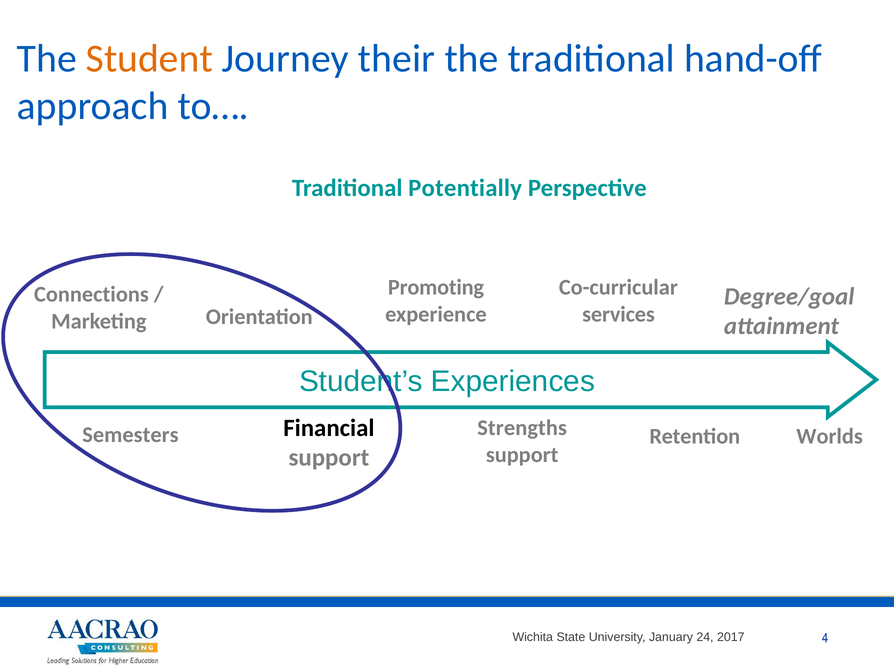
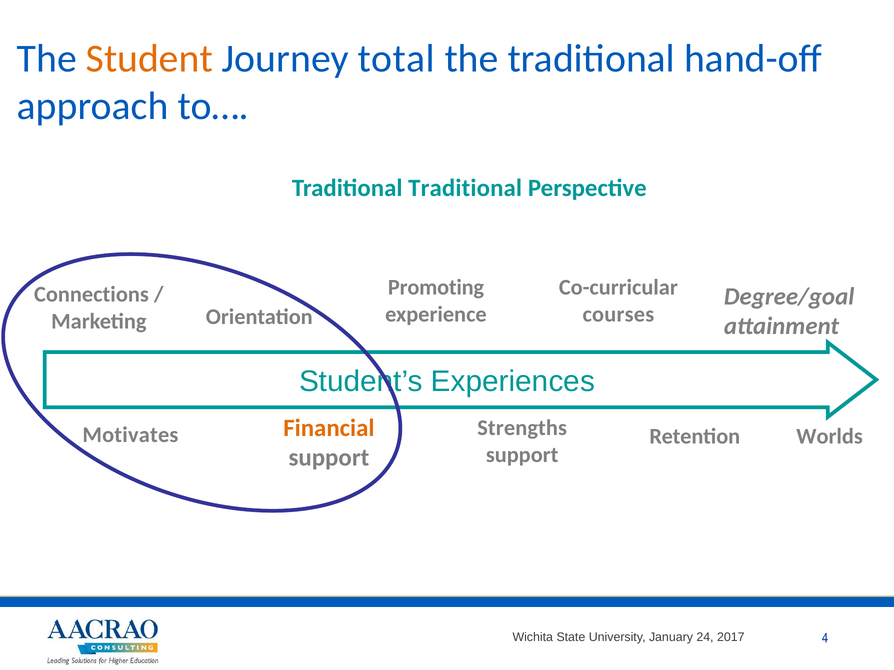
their: their -> total
Traditional Potentially: Potentially -> Traditional
services: services -> courses
Financial colour: black -> orange
Semesters: Semesters -> Motivates
